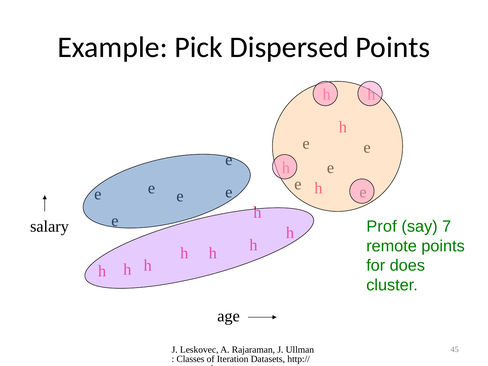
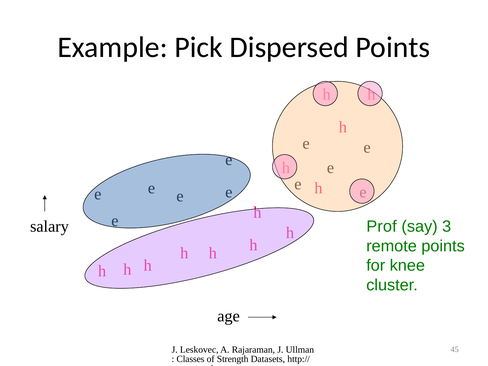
7: 7 -> 3
does: does -> knee
Iteration: Iteration -> Strength
